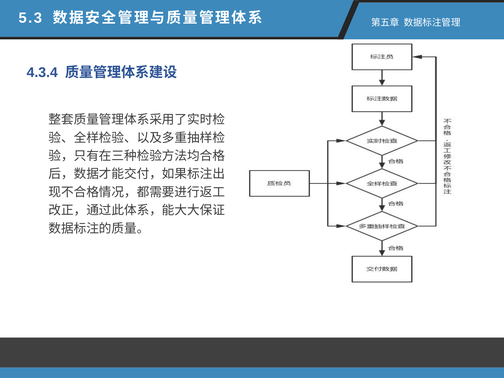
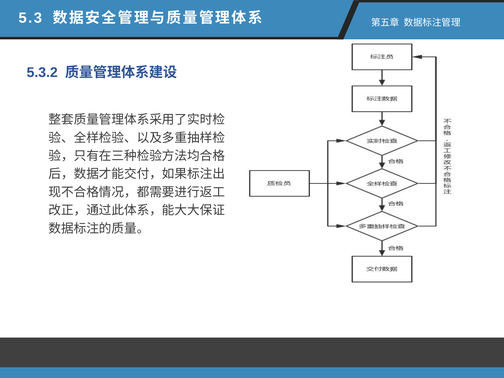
4.3.4: 4.3.4 -> 5.3.2
